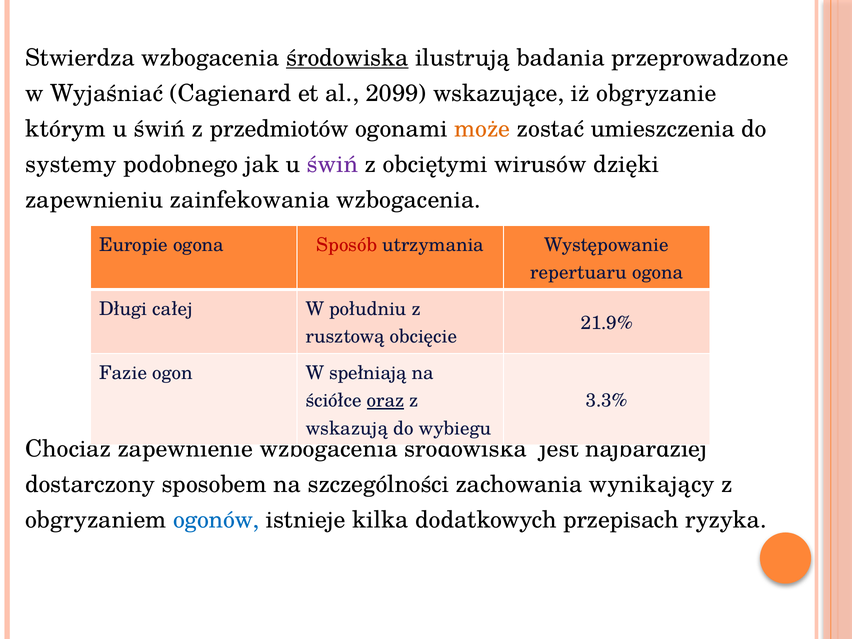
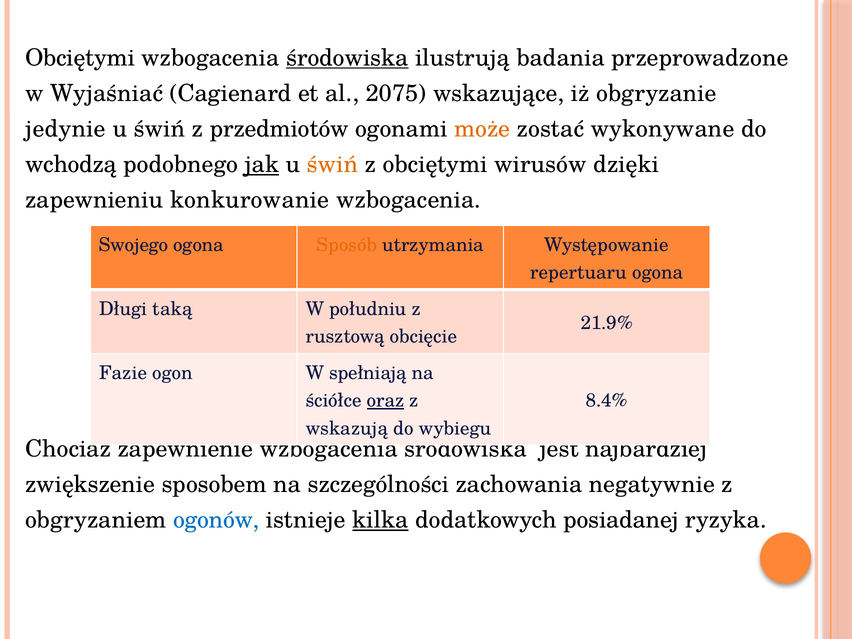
Stwierdza at (80, 58): Stwierdza -> Obciętymi
2099: 2099 -> 2075
którym: którym -> jedynie
umieszczenia: umieszczenia -> wykonywane
systemy: systemy -> wchodzą
jak underline: none -> present
świń at (332, 164) colour: purple -> orange
zainfekowania: zainfekowania -> konkurowanie
Europie: Europie -> Swojego
Sposób colour: red -> orange
całej: całej -> taką
3.3%: 3.3% -> 8.4%
dostarczony: dostarczony -> zwiększenie
wynikający: wynikający -> negatywnie
kilka underline: none -> present
przepisach: przepisach -> posiadanej
